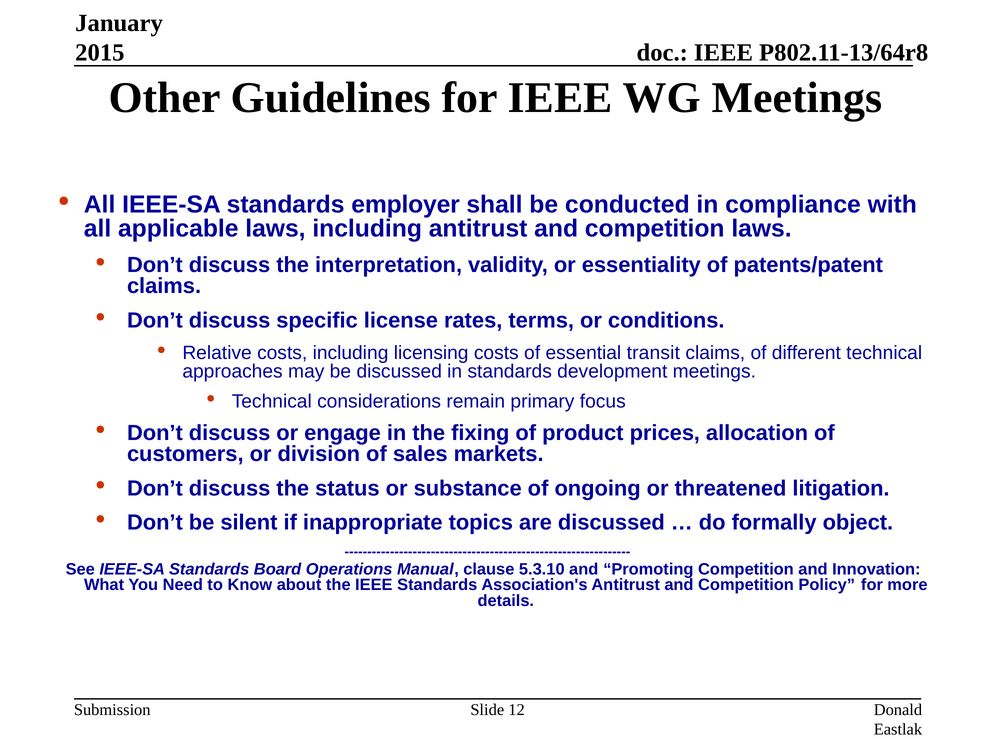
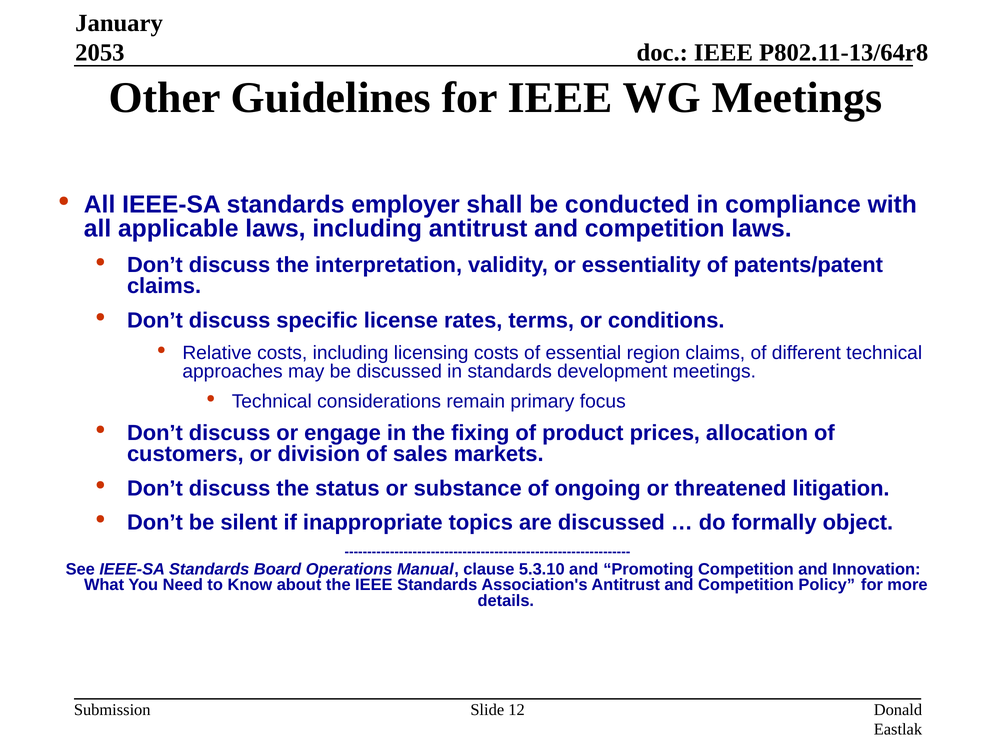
2015: 2015 -> 2053
transit: transit -> region
